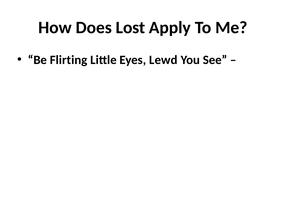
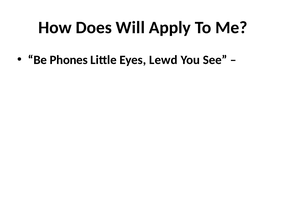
Lost: Lost -> Will
Flirting: Flirting -> Phones
